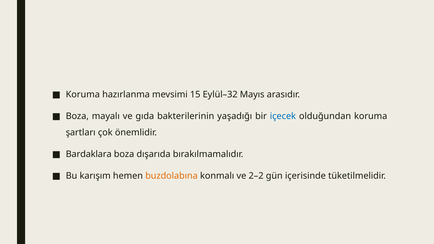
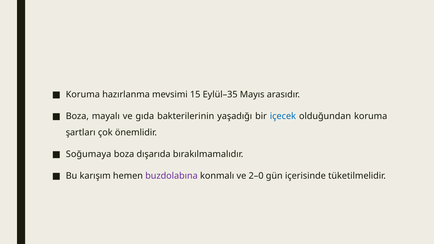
Eylül–32: Eylül–32 -> Eylül–35
Bardaklara: Bardaklara -> Soğumaya
buzdolabına colour: orange -> purple
2–2: 2–2 -> 2–0
